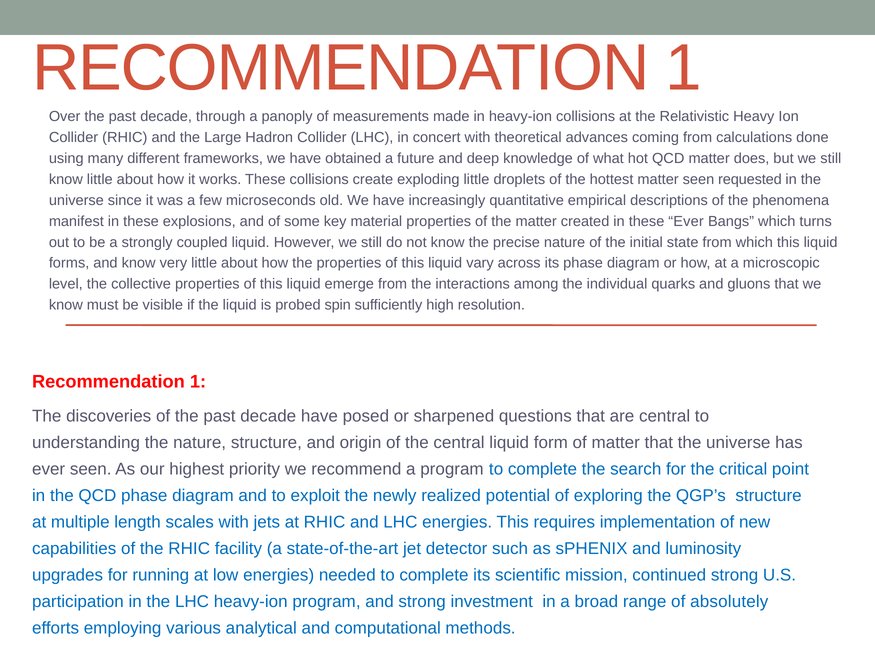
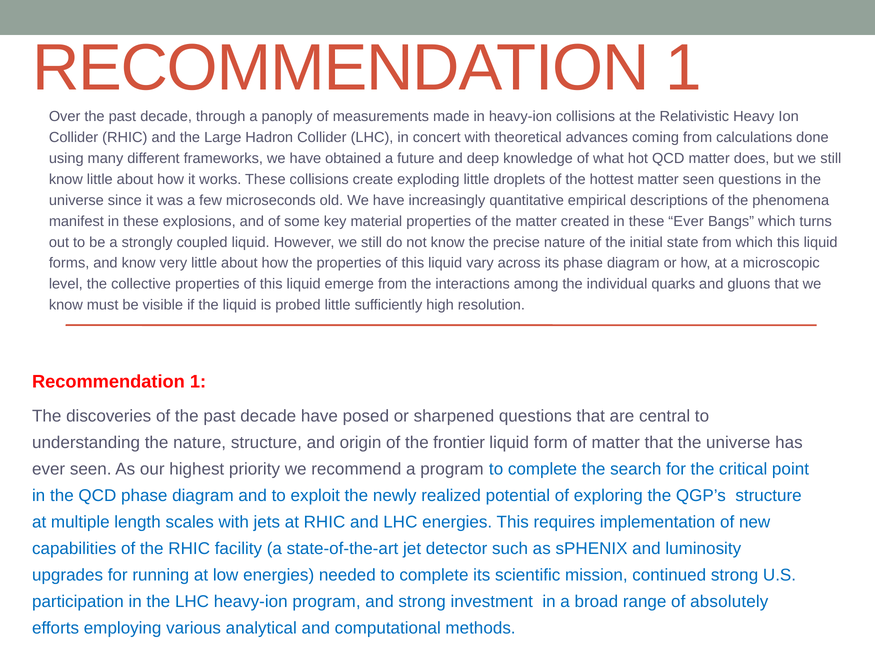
seen requested: requested -> questions
probed spin: spin -> little
the central: central -> frontier
